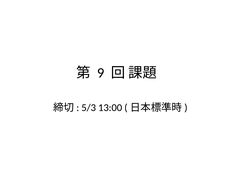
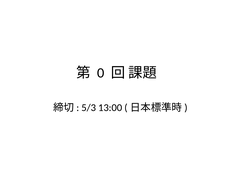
9: 9 -> 0
